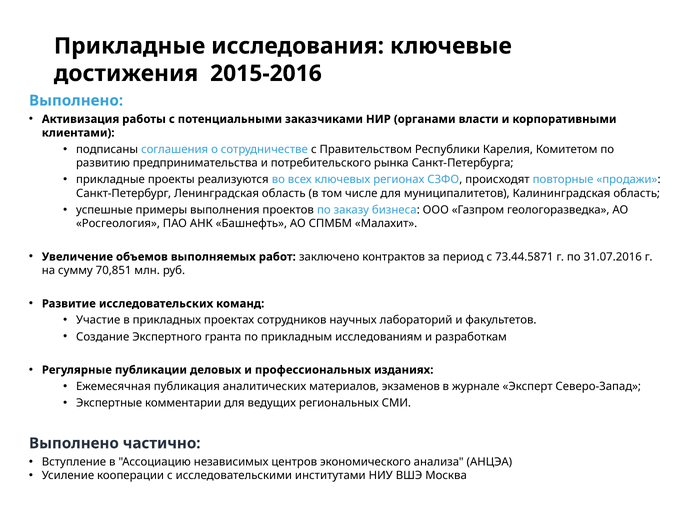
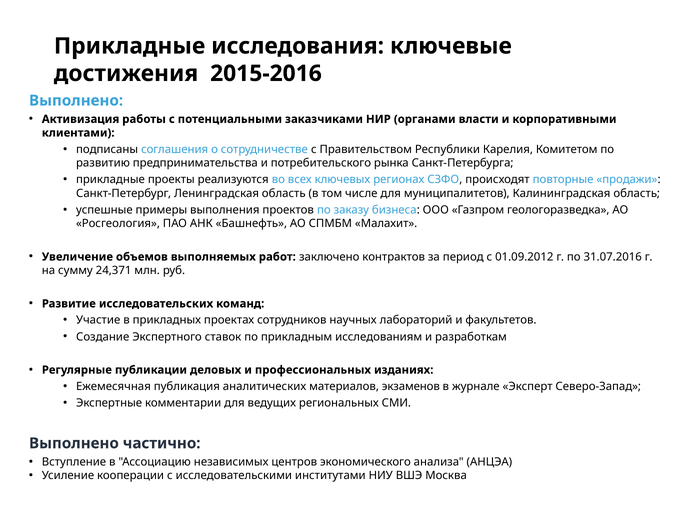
73.44.5871: 73.44.5871 -> 01.09.2012
70,851: 70,851 -> 24,371
гранта: гранта -> ставок
